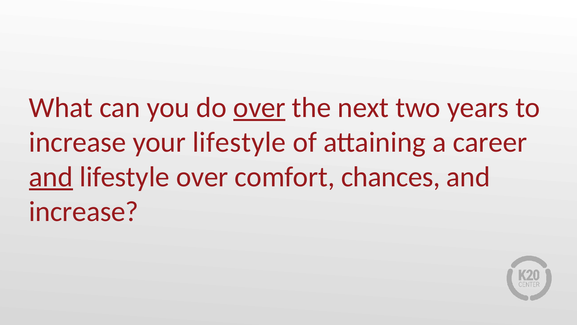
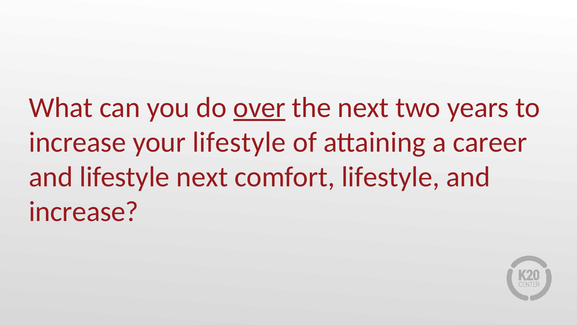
and at (51, 177) underline: present -> none
lifestyle over: over -> next
comfort chances: chances -> lifestyle
